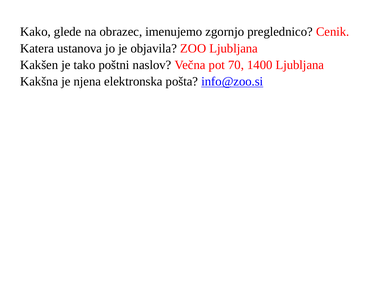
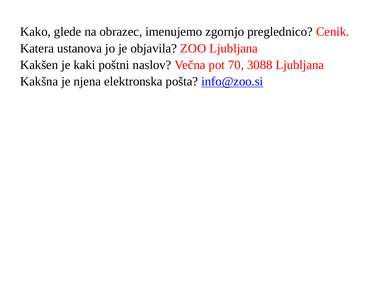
tako: tako -> kaki
1400: 1400 -> 3088
